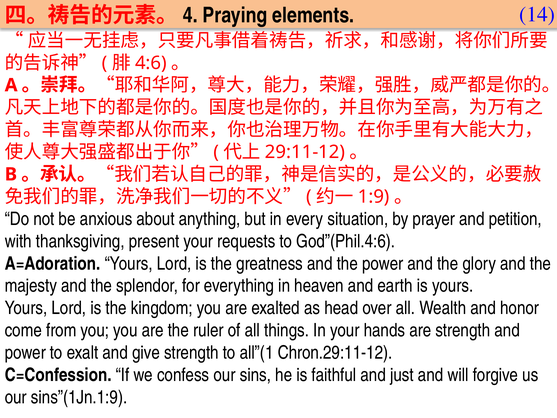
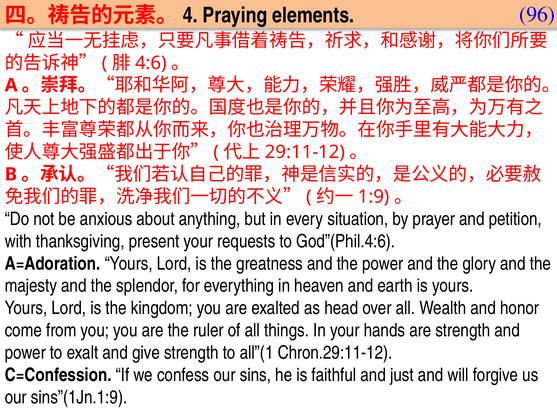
14: 14 -> 96
